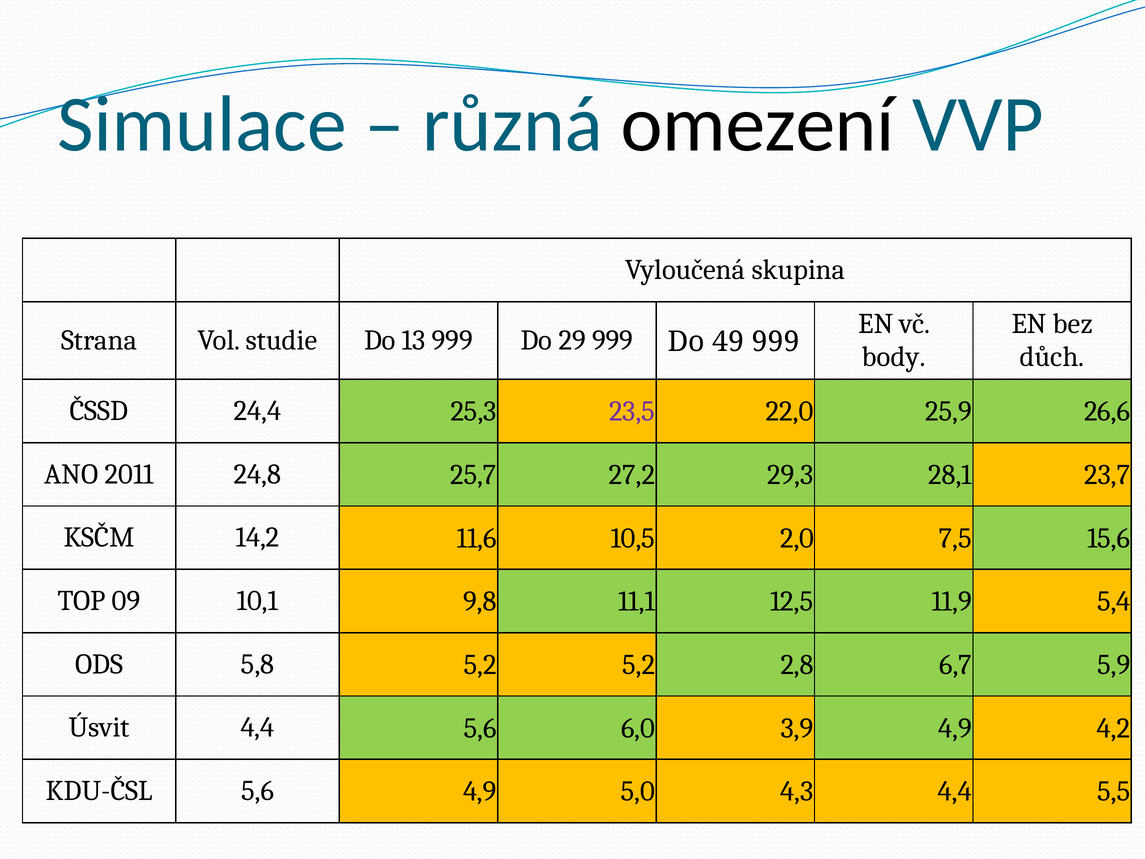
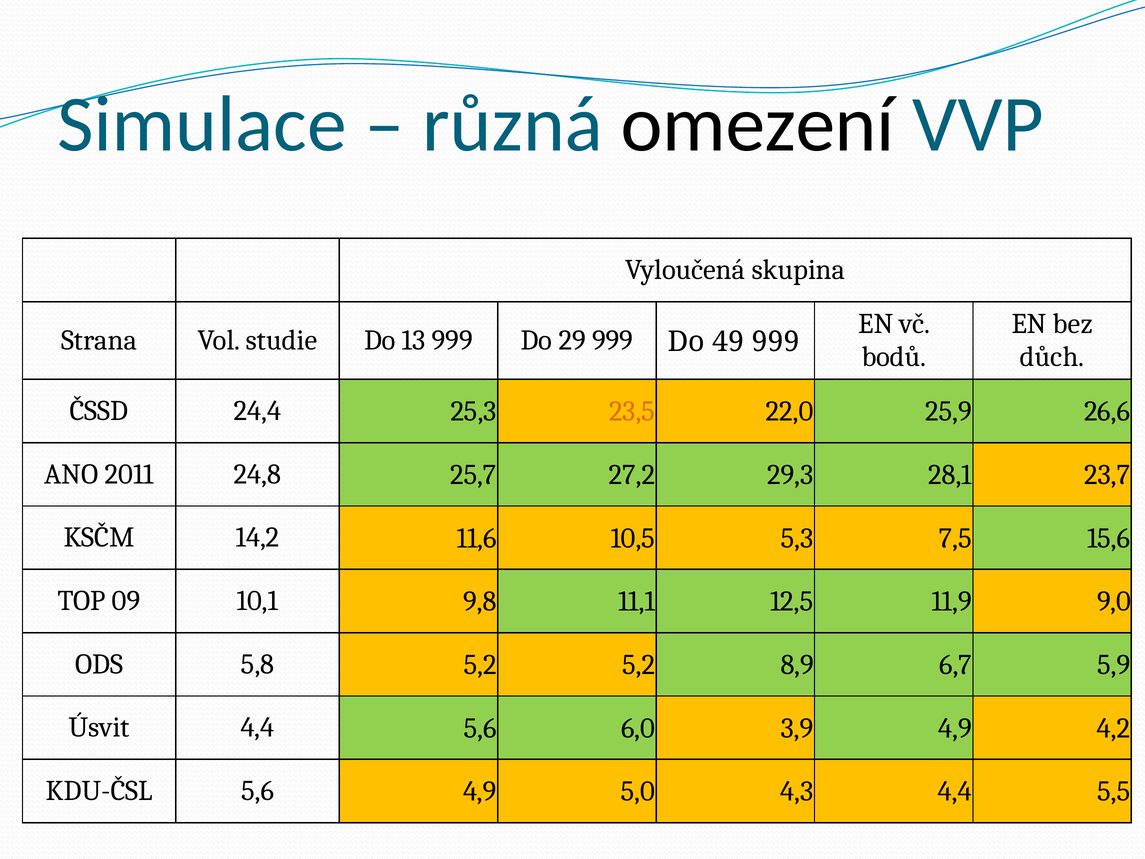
body: body -> bodů
23,5 colour: purple -> orange
2,0: 2,0 -> 5,3
5,4: 5,4 -> 9,0
2,8: 2,8 -> 8,9
